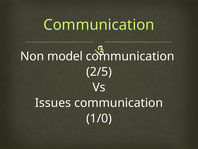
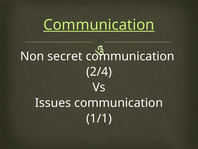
Communication at (99, 25) underline: none -> present
model: model -> secret
2/5: 2/5 -> 2/4
1/0: 1/0 -> 1/1
